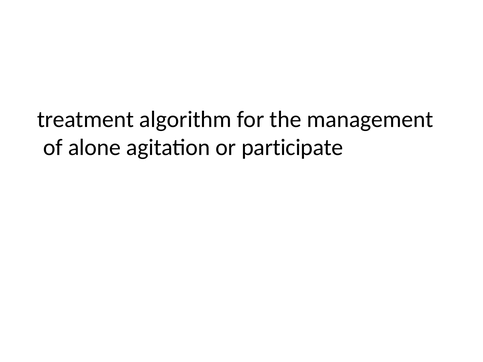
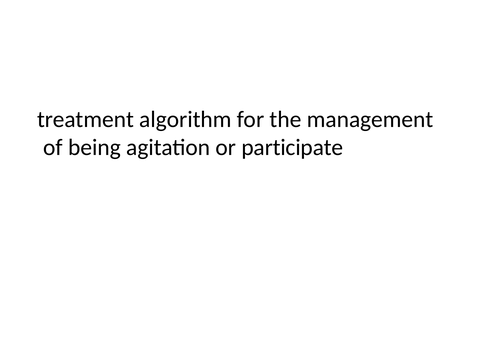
alone: alone -> being
